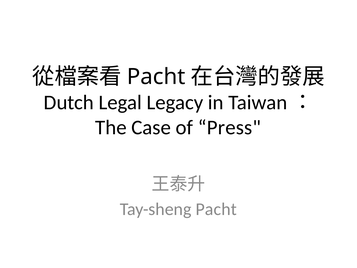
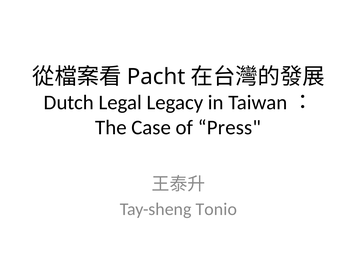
Tay-sheng Pacht: Pacht -> Tonio
